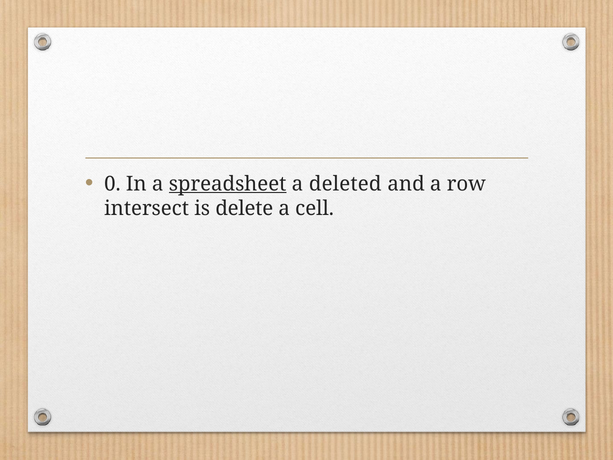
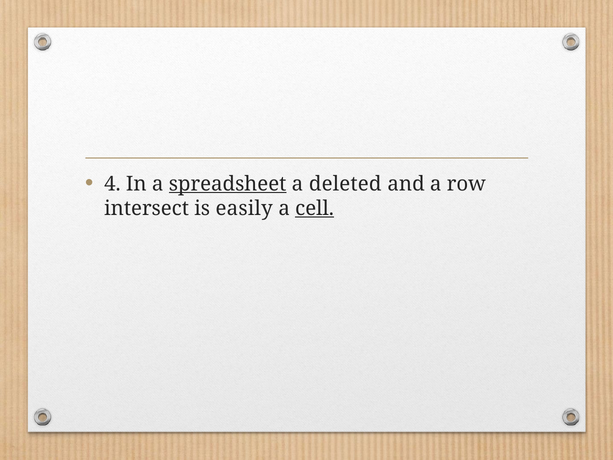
0: 0 -> 4
delete: delete -> easily
cell underline: none -> present
